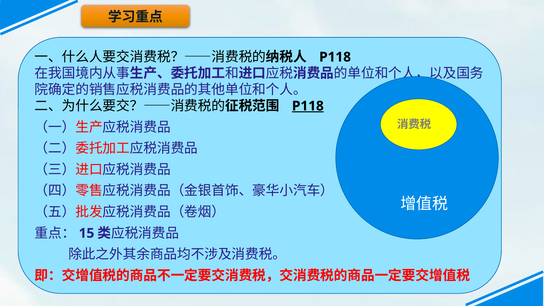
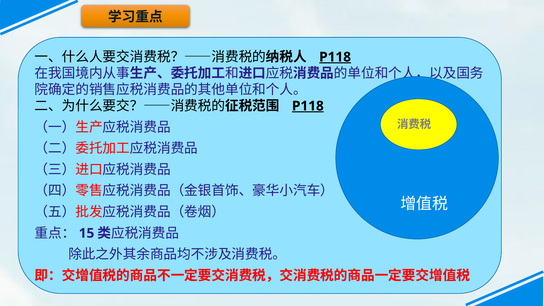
P118 at (335, 57) underline: none -> present
